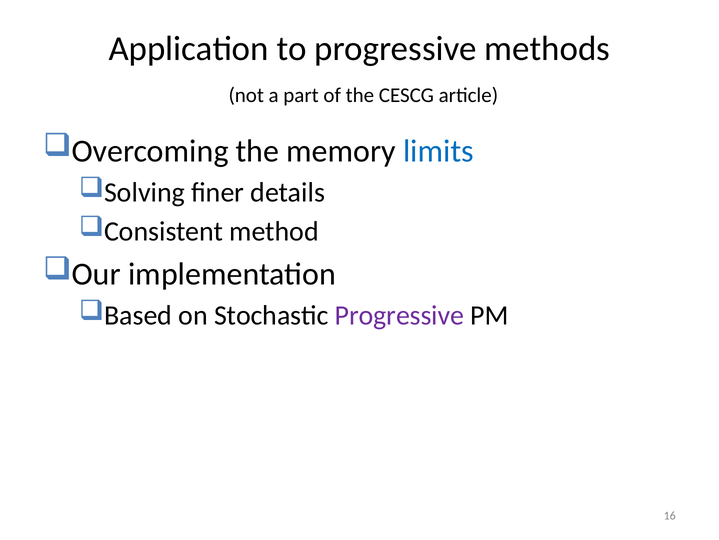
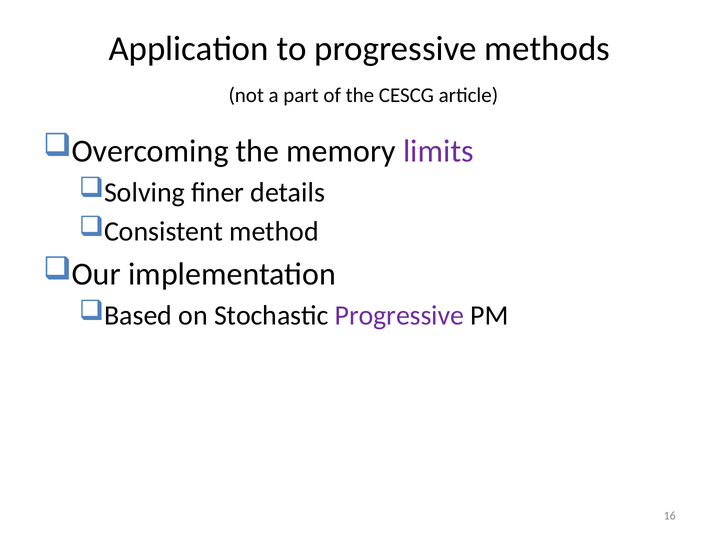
limits colour: blue -> purple
